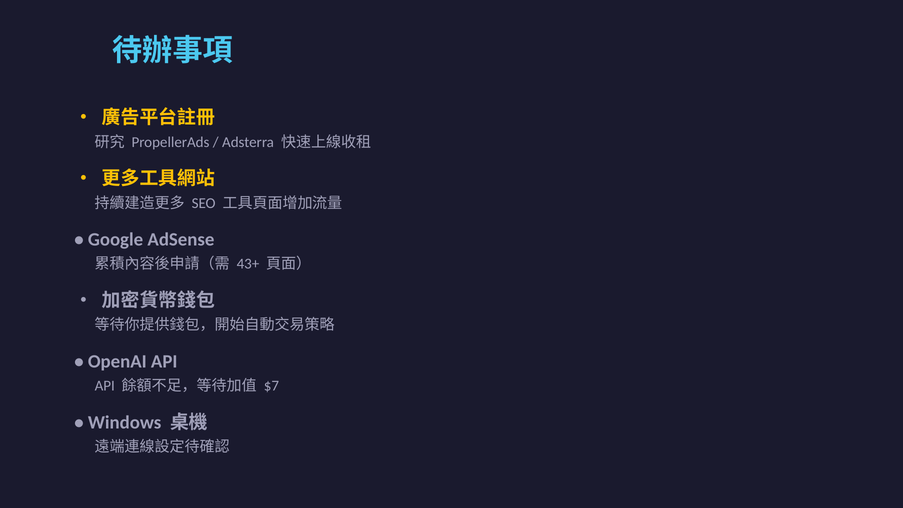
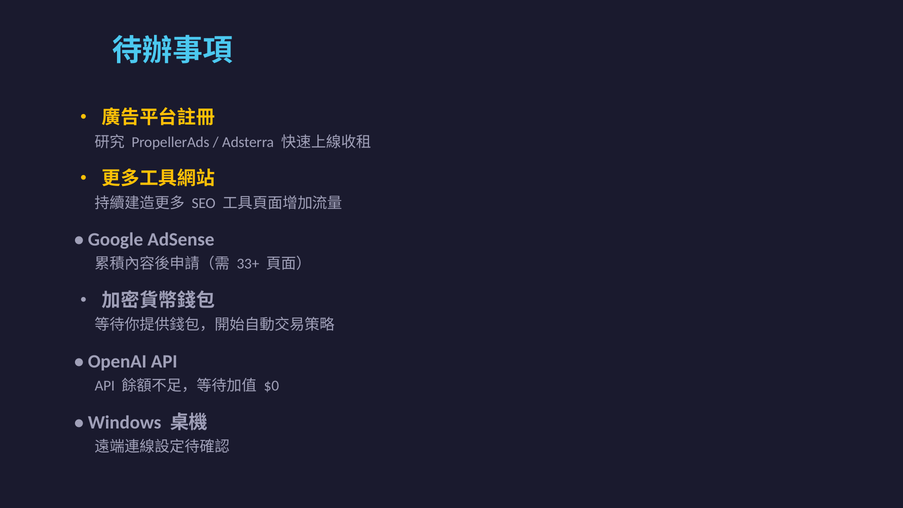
43+: 43+ -> 33+
$7: $7 -> $0
